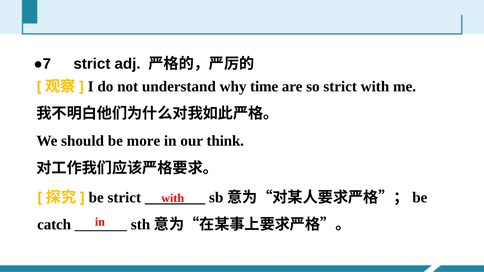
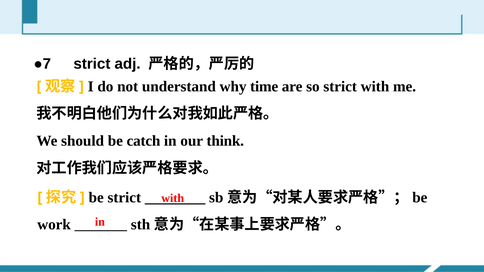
more: more -> catch
catch: catch -> work
